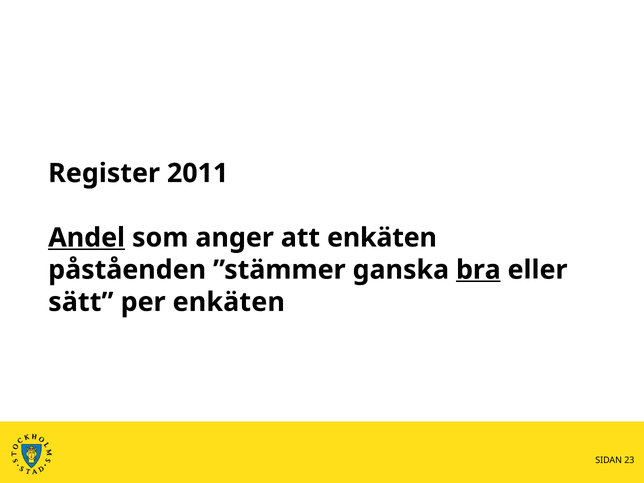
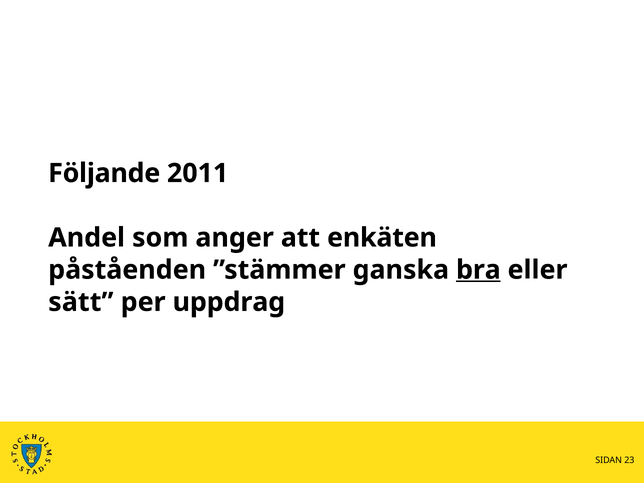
Register: Register -> Följande
Andel underline: present -> none
per enkäten: enkäten -> uppdrag
